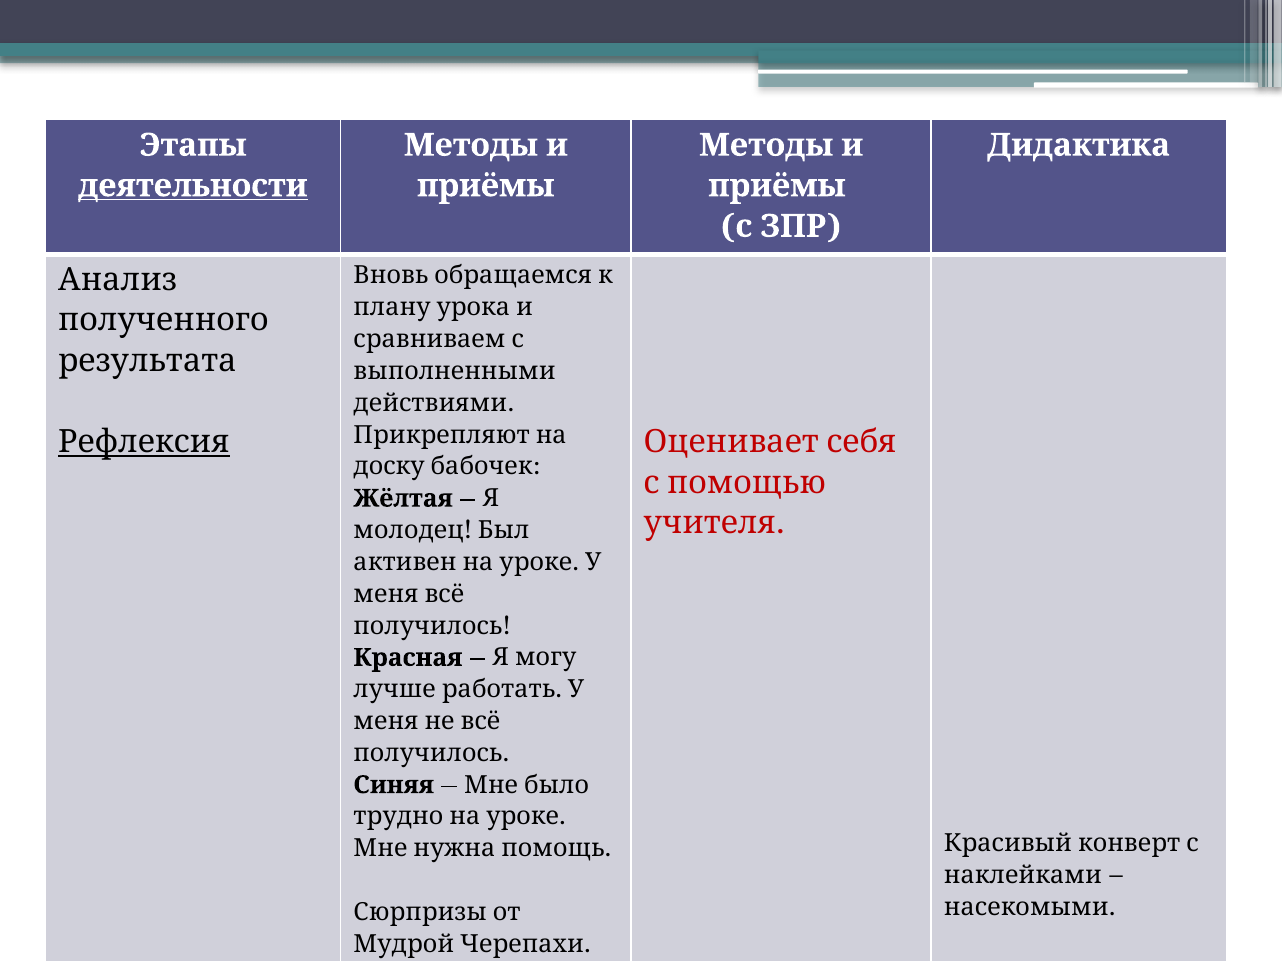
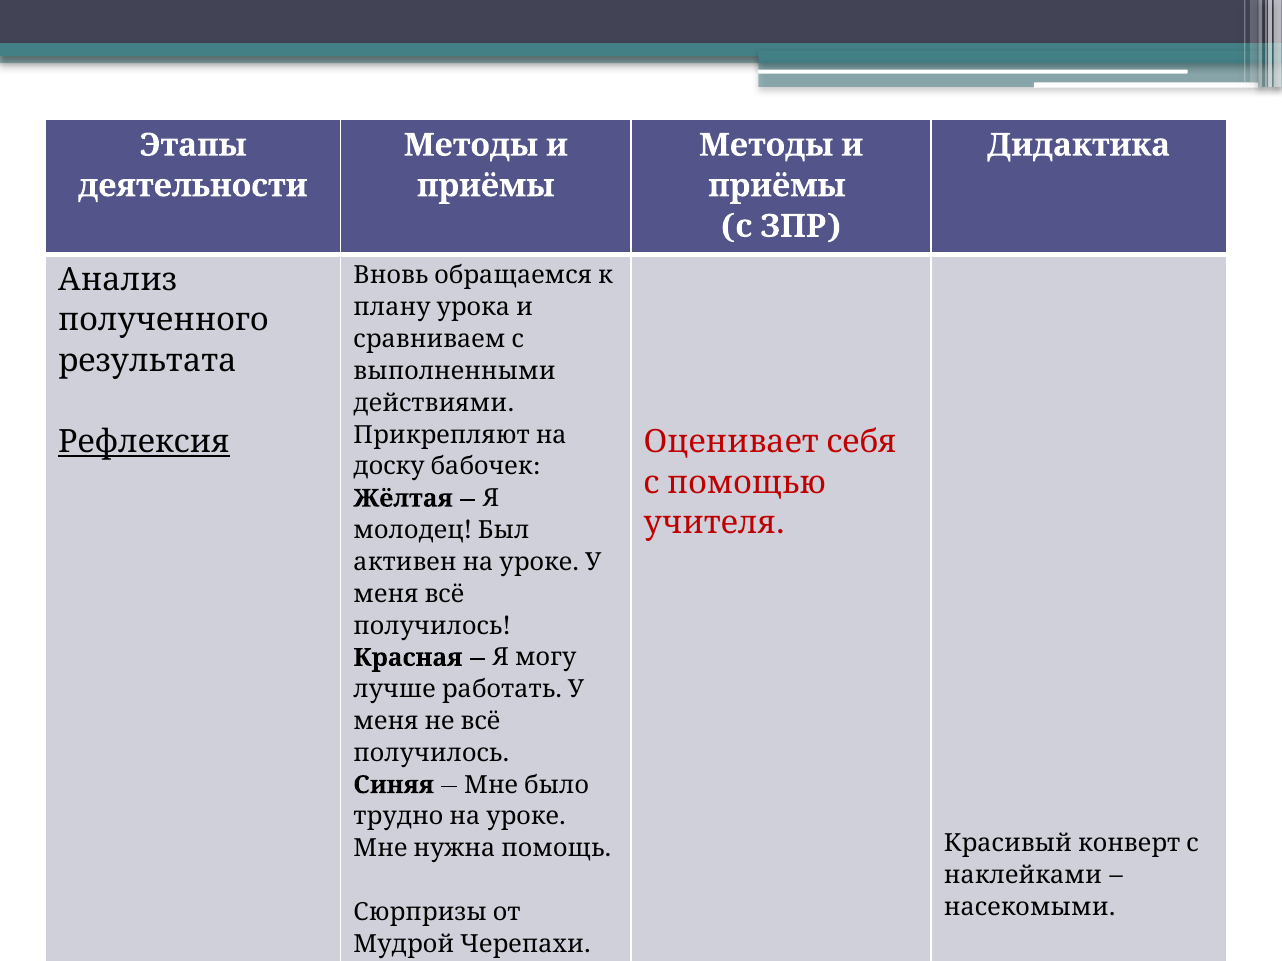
деятельности underline: present -> none
